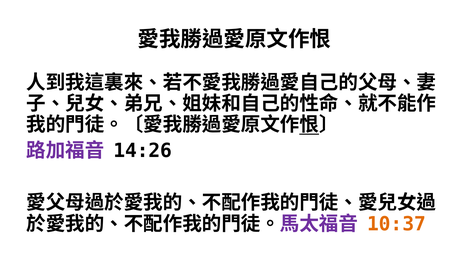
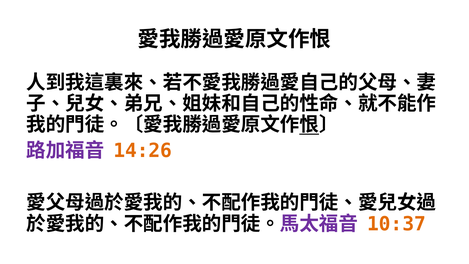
14:26 colour: black -> orange
